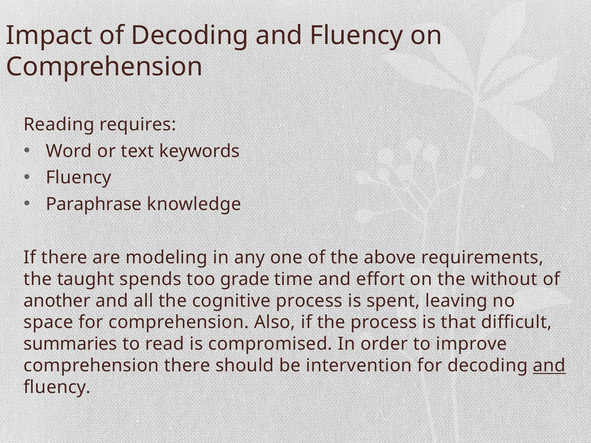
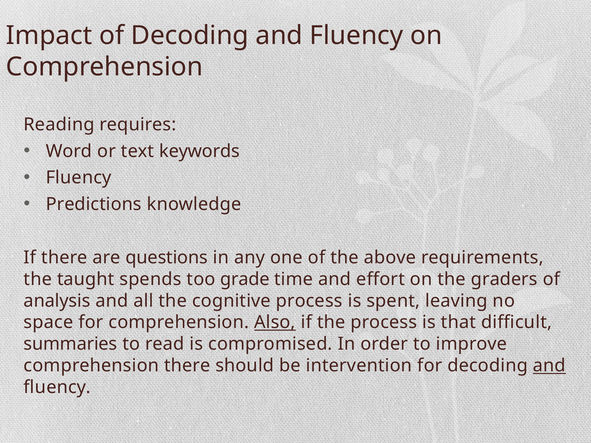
Paraphrase: Paraphrase -> Predictions
modeling: modeling -> questions
without: without -> graders
another: another -> analysis
Also underline: none -> present
